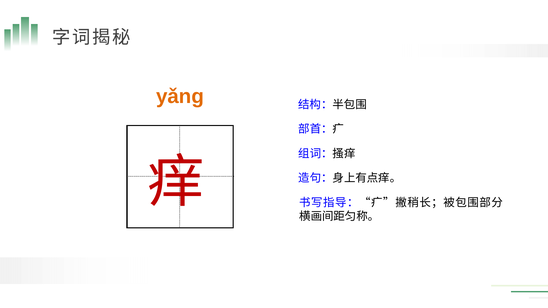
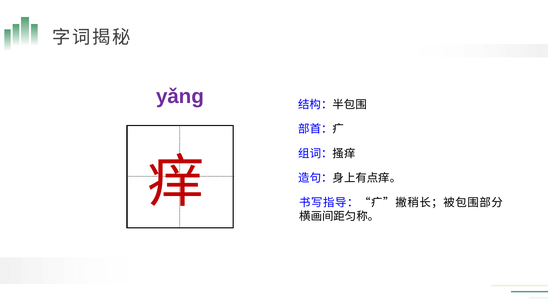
yǎng colour: orange -> purple
